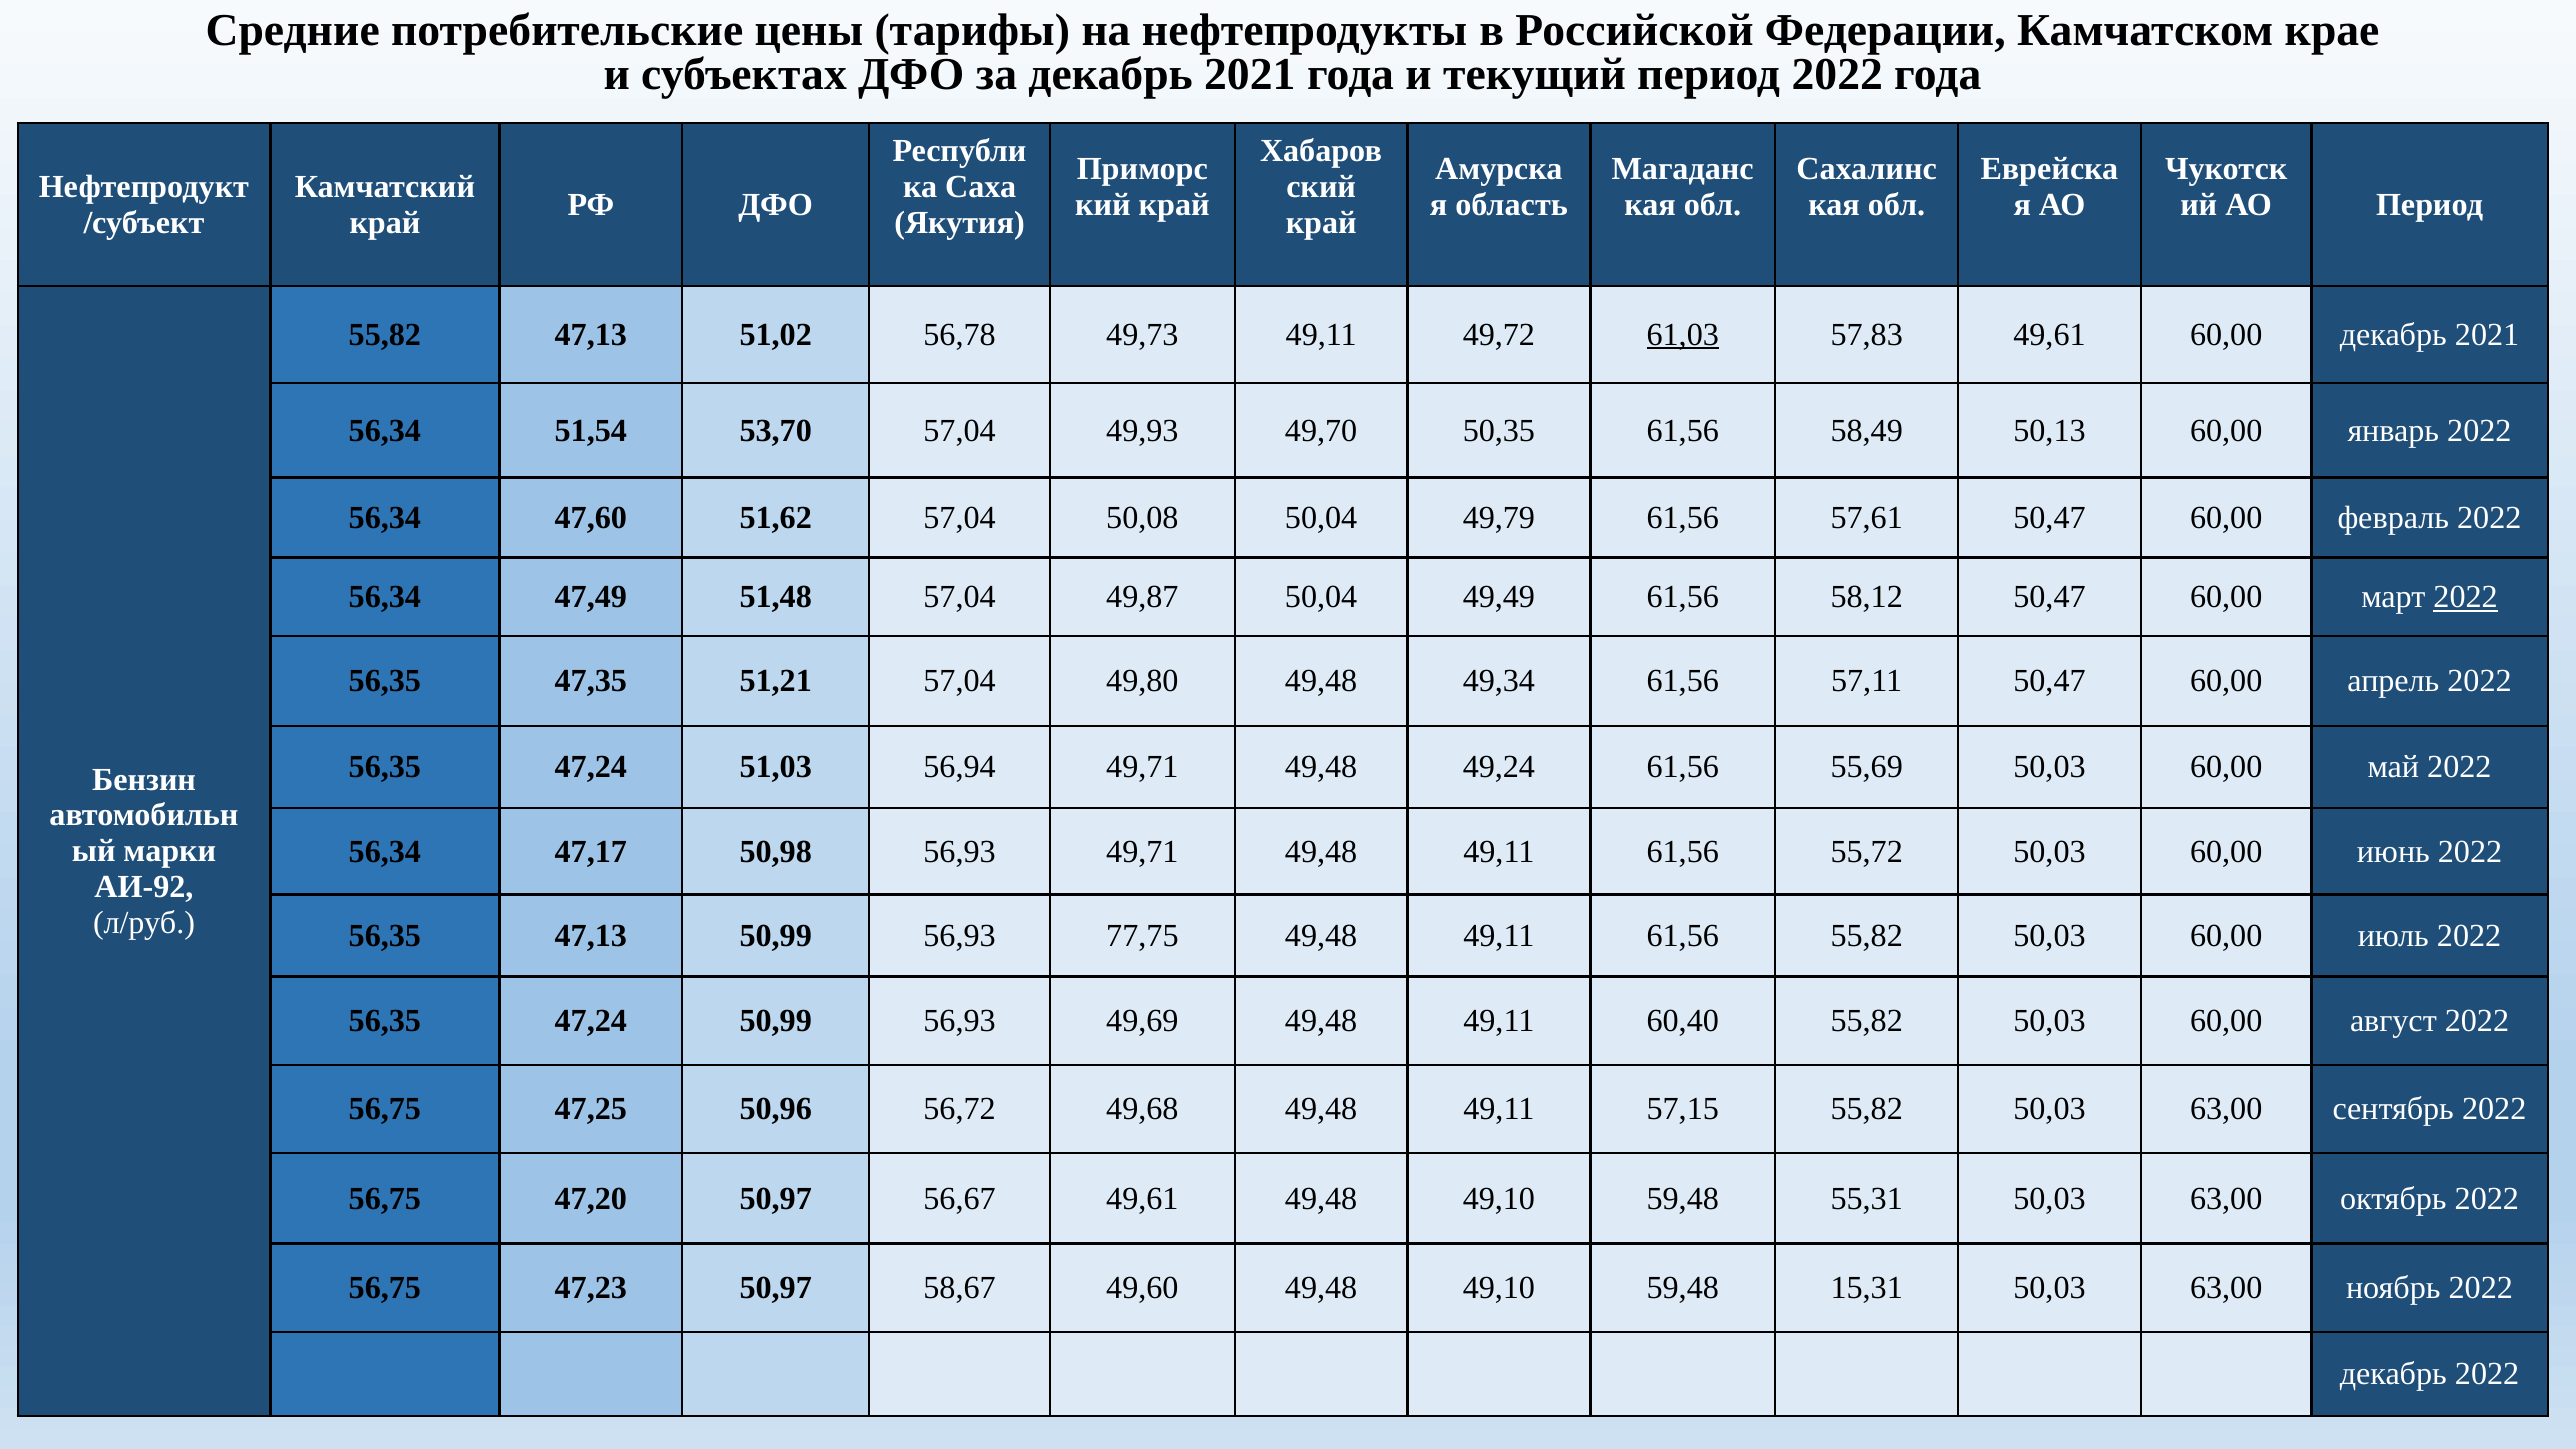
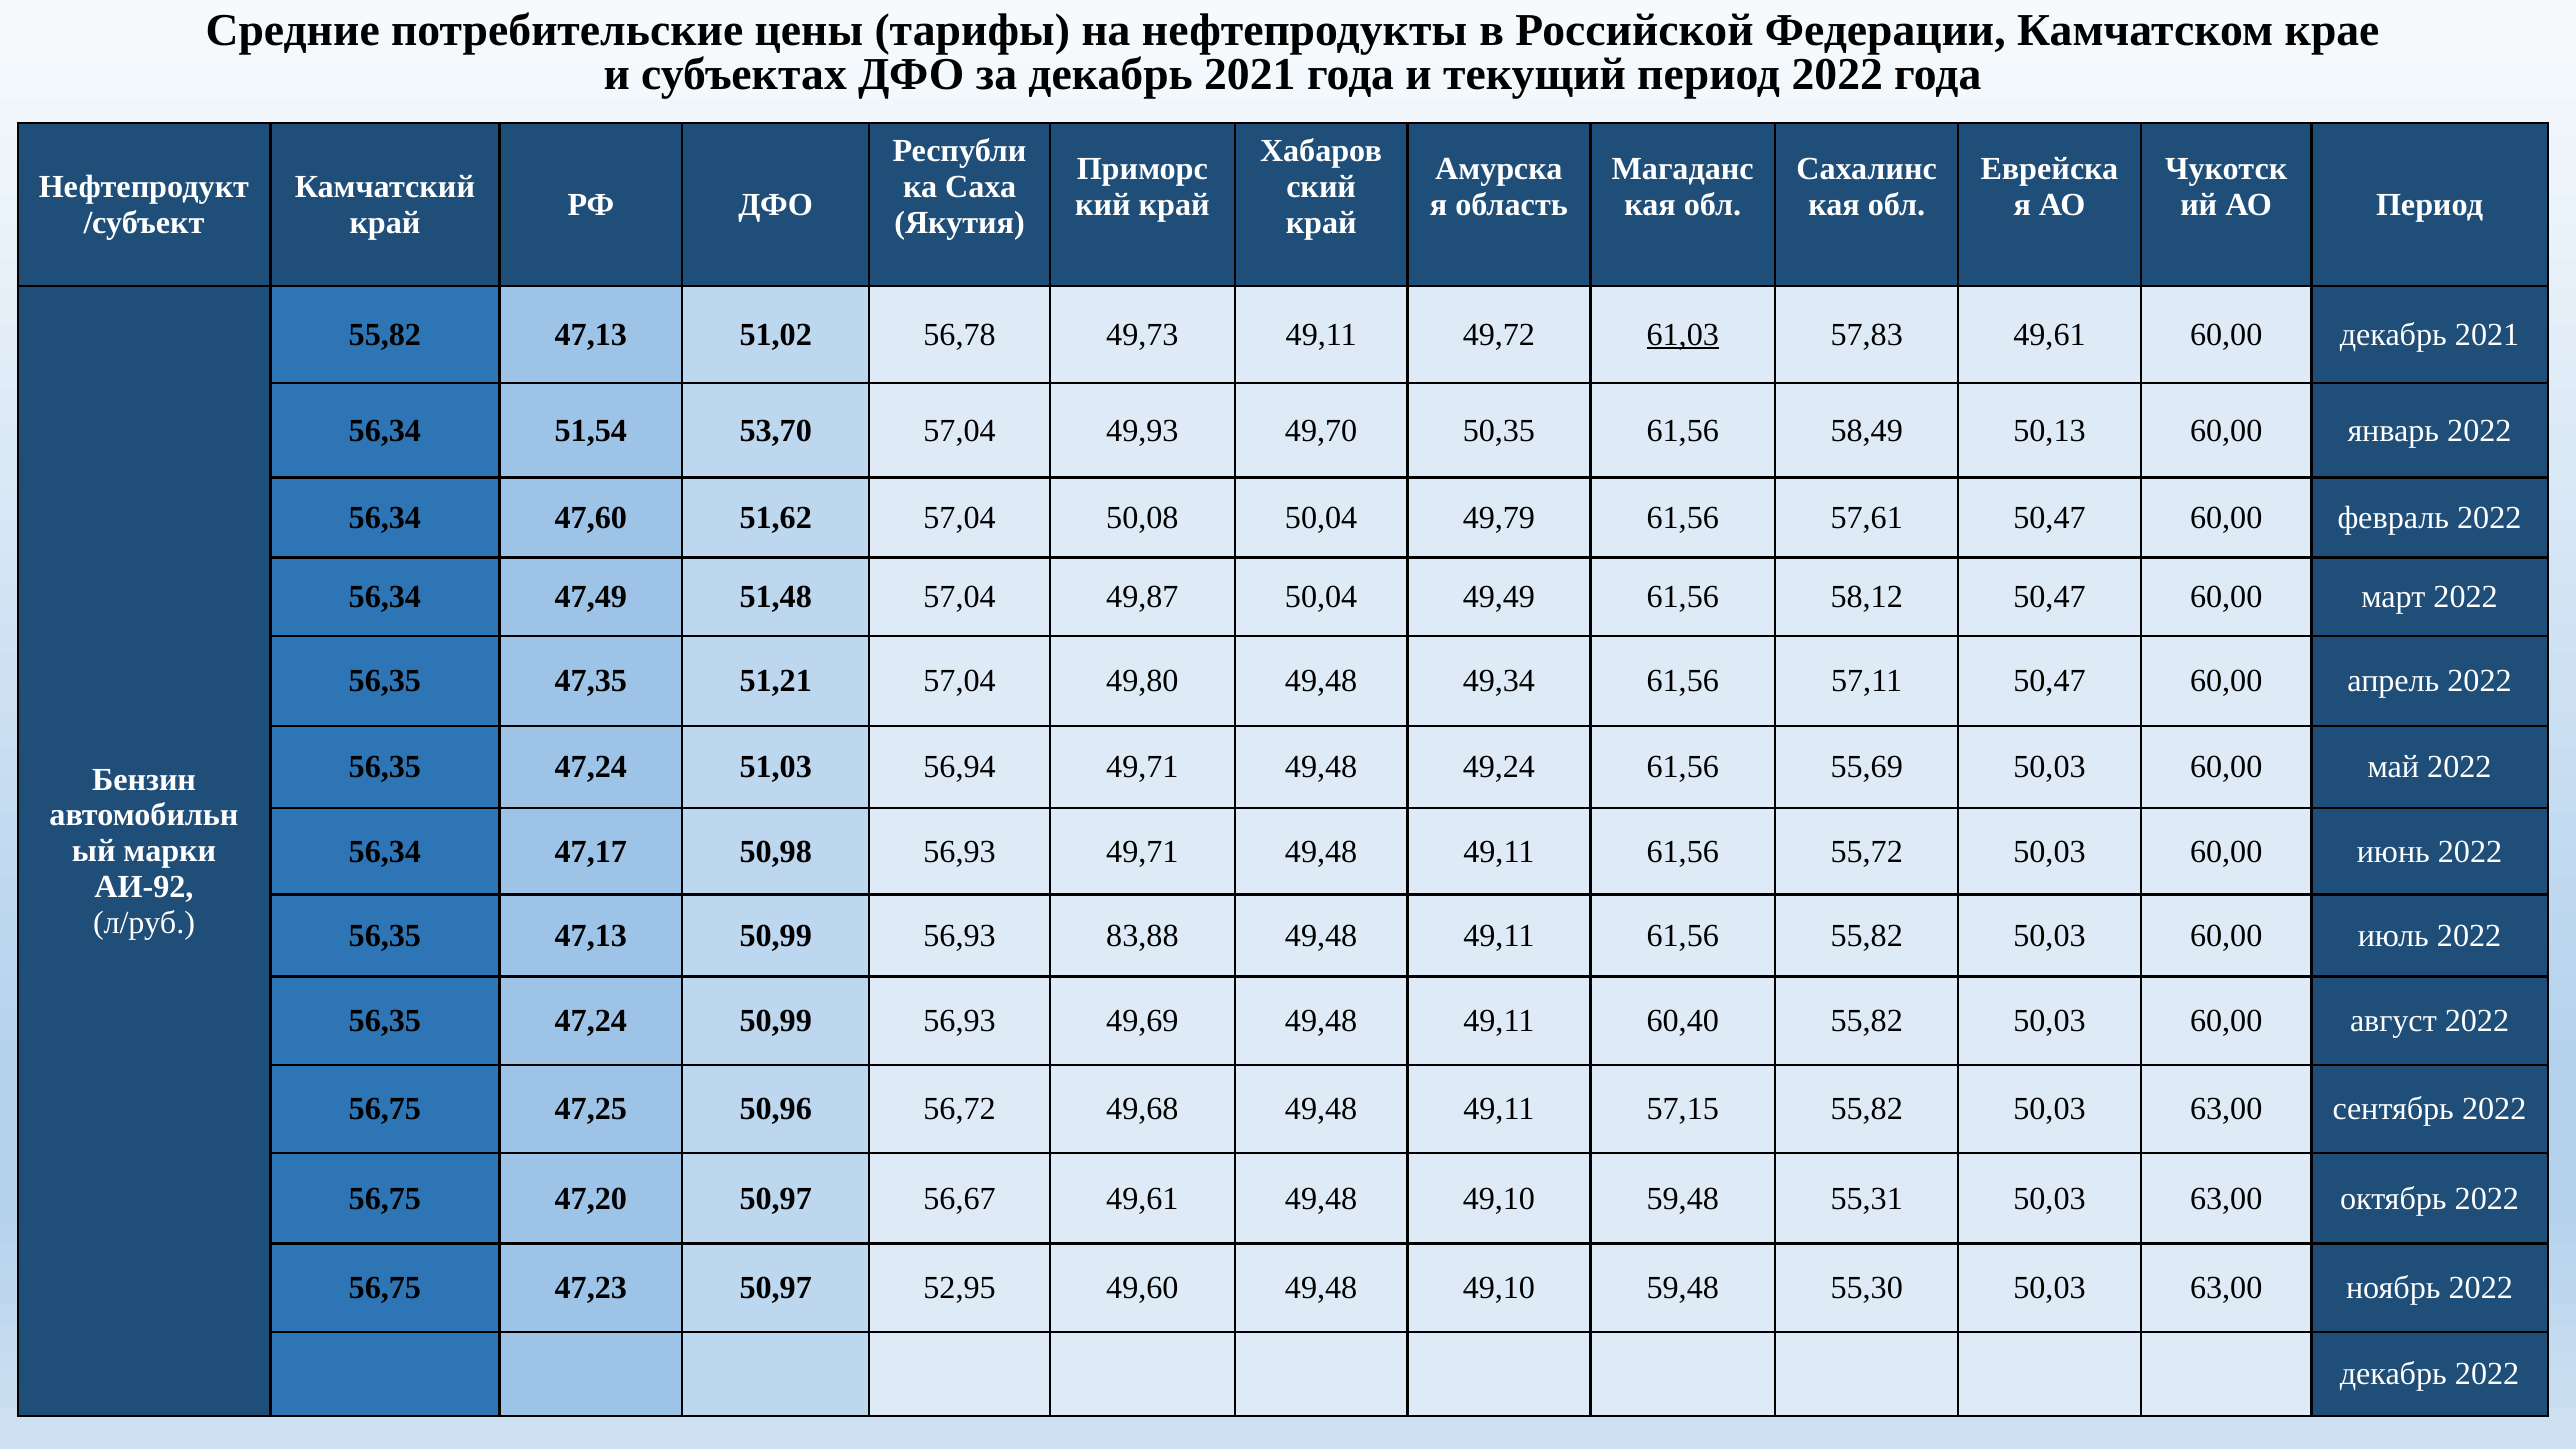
2022 at (2466, 597) underline: present -> none
77,75: 77,75 -> 83,88
58,67: 58,67 -> 52,95
15,31: 15,31 -> 55,30
